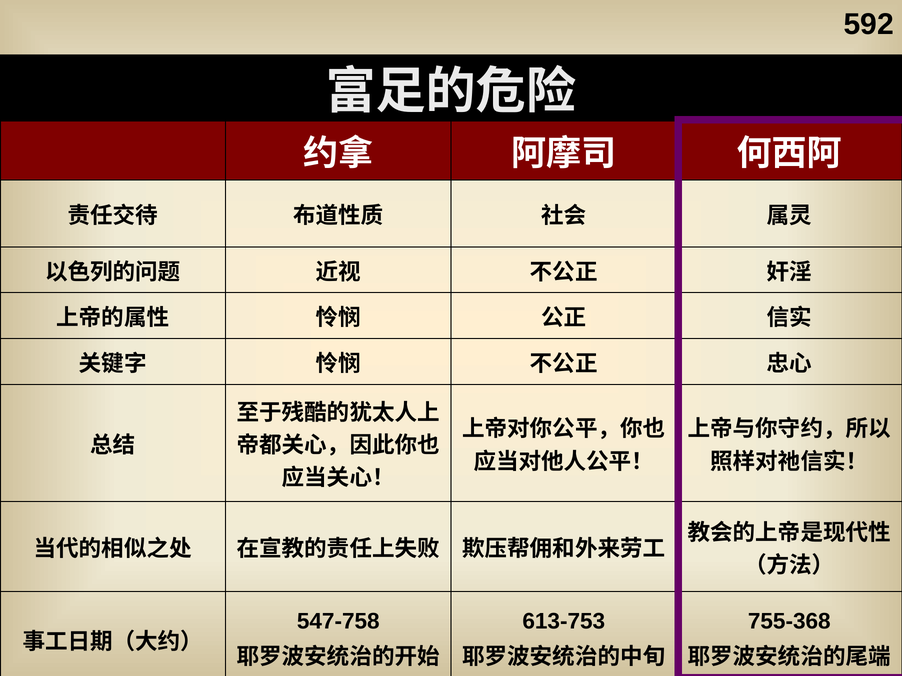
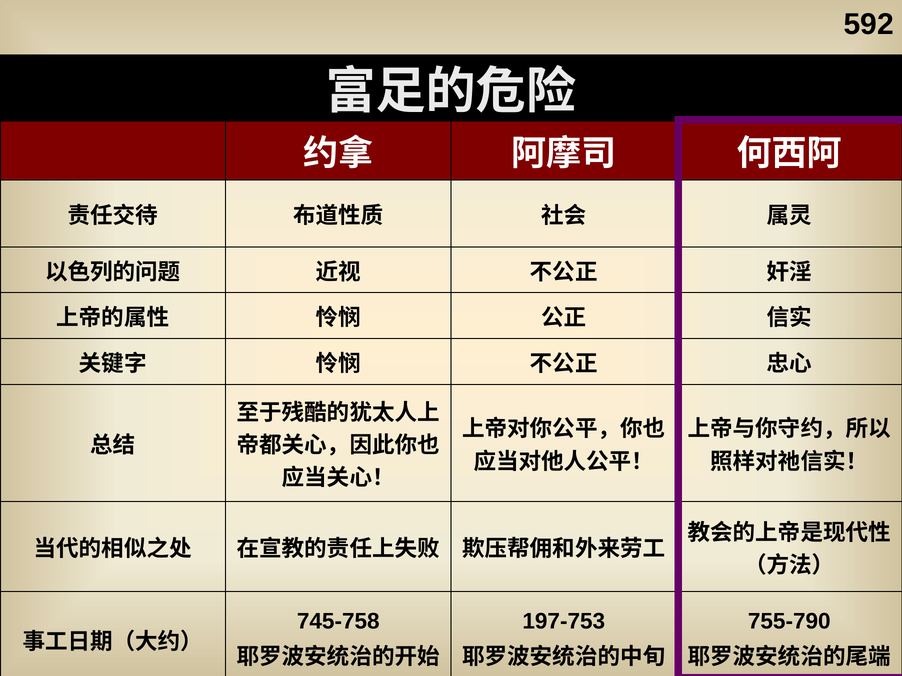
547-758: 547-758 -> 745-758
613-753: 613-753 -> 197-753
755-368: 755-368 -> 755-790
